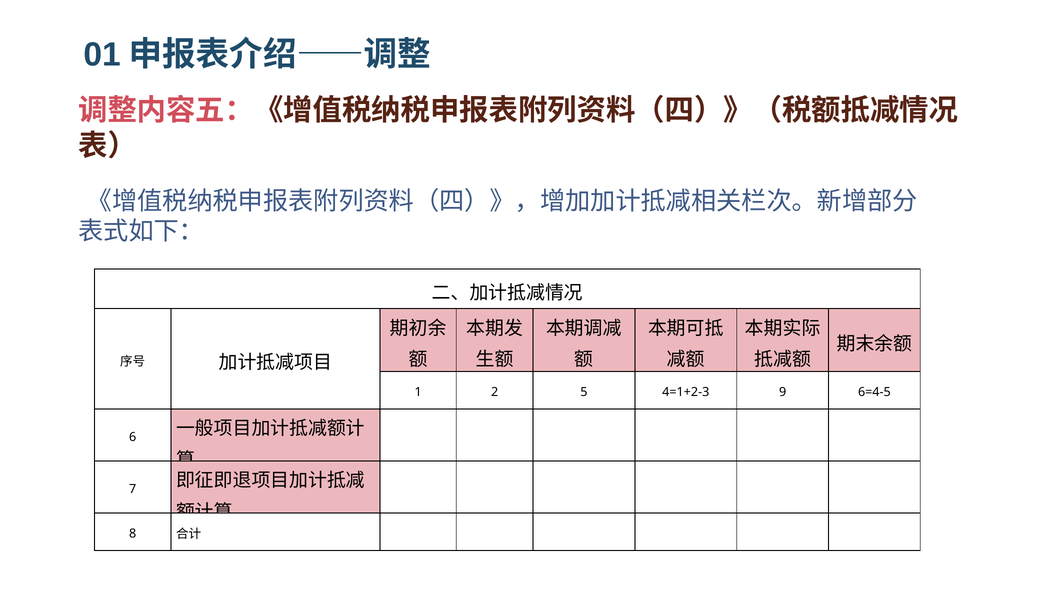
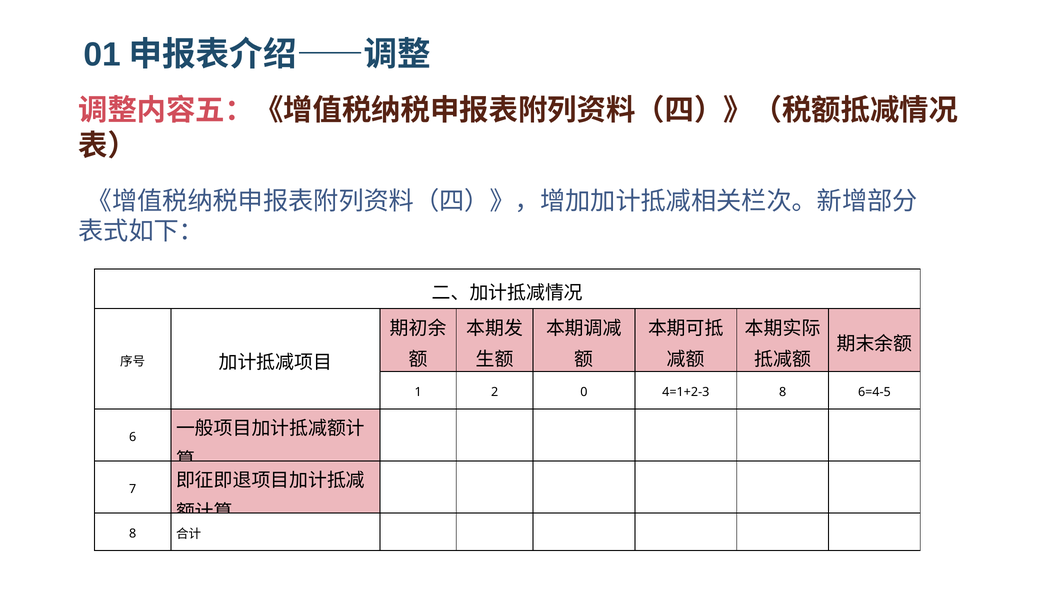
5: 5 -> 0
4=1+2-3 9: 9 -> 8
